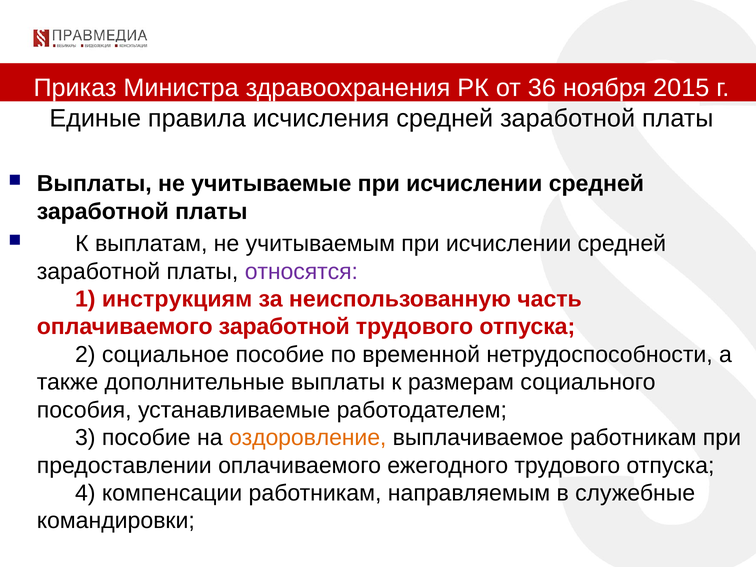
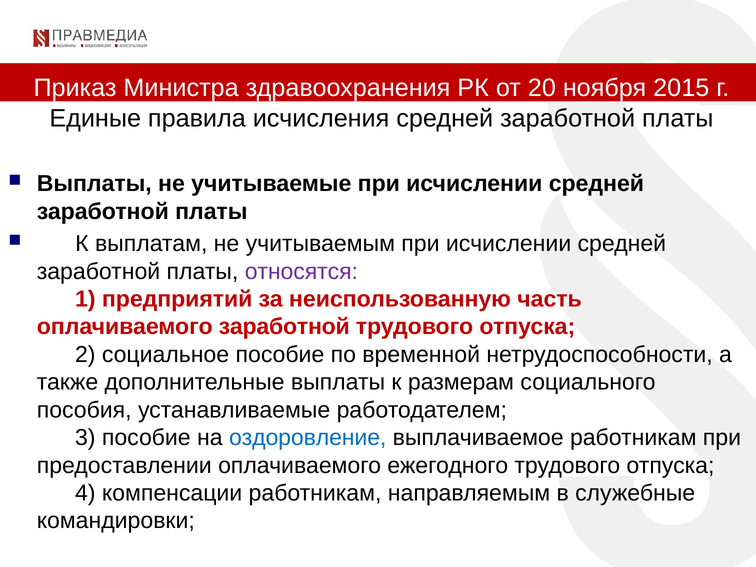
36: 36 -> 20
инструкциям: инструкциям -> предприятий
оздоровление colour: orange -> blue
